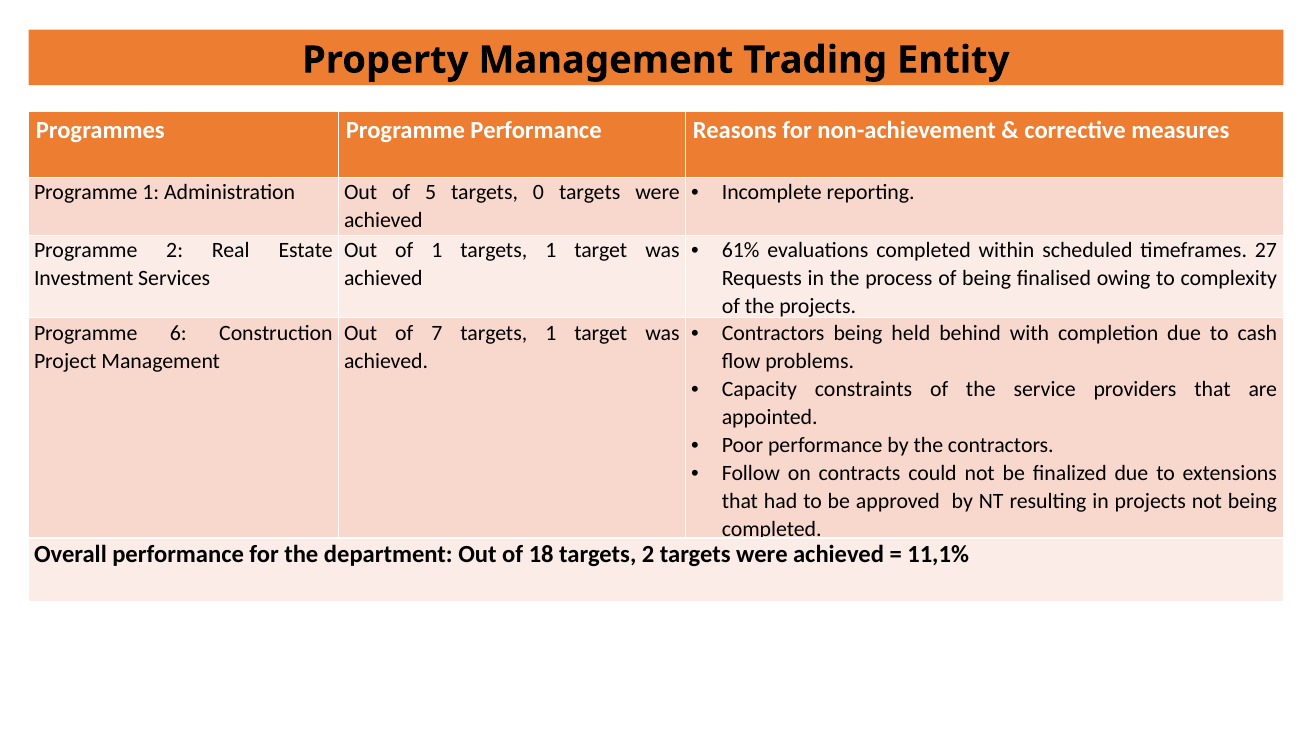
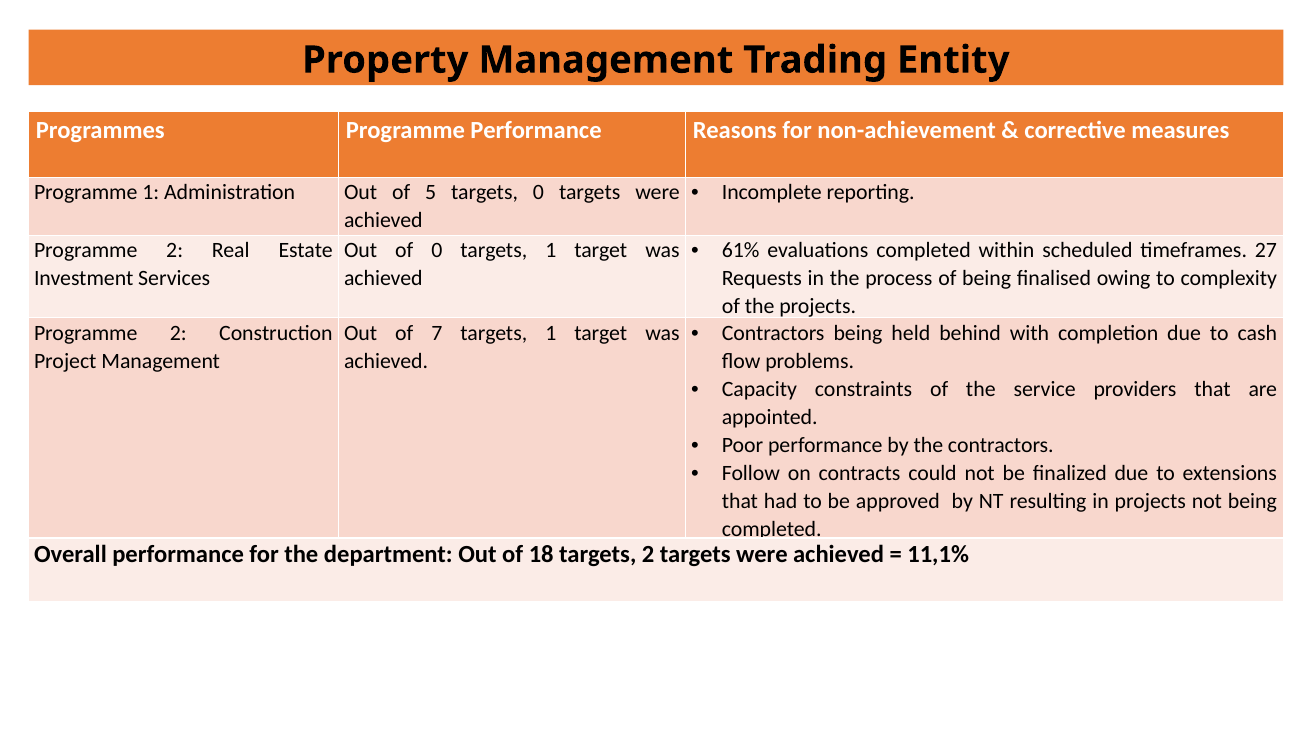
of 1: 1 -> 0
6 at (178, 333): 6 -> 2
